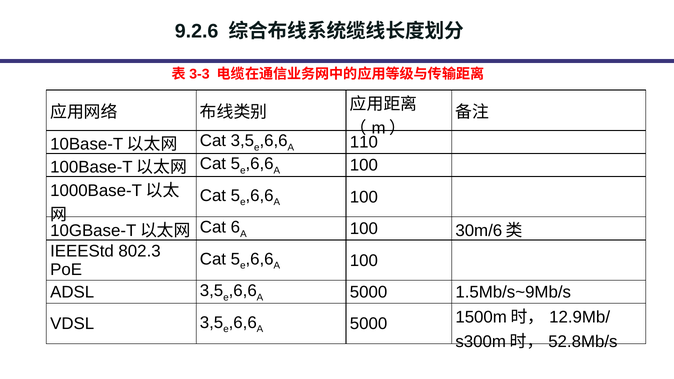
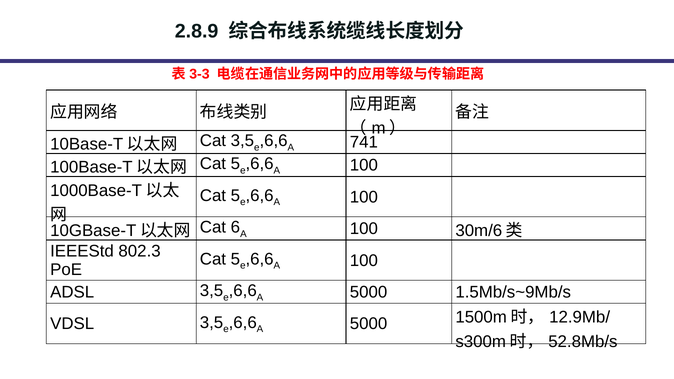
9.2.6: 9.2.6 -> 2.8.9
110: 110 -> 741
